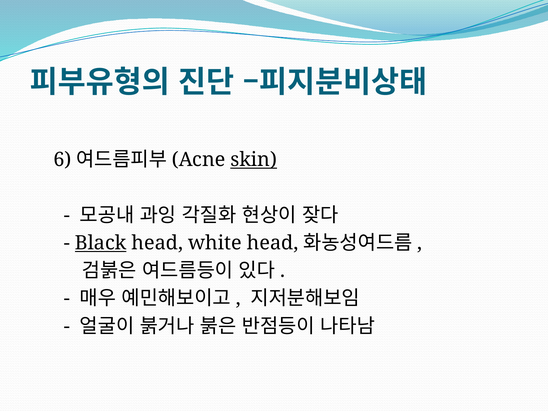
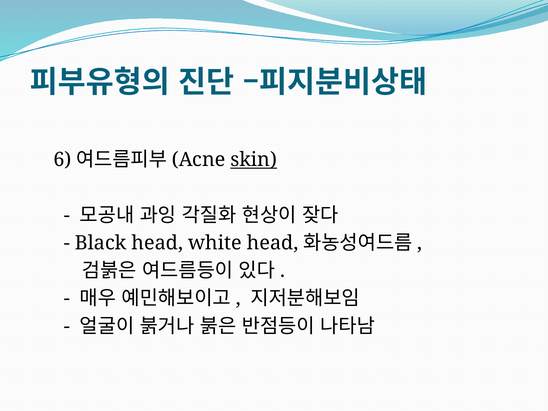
Black underline: present -> none
